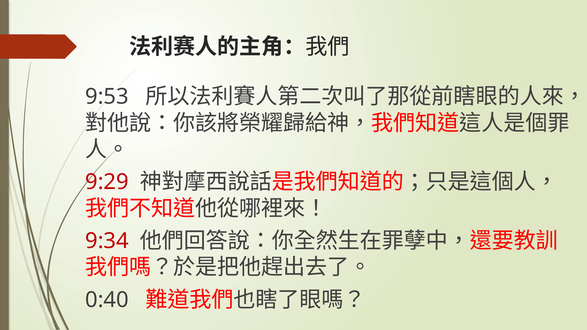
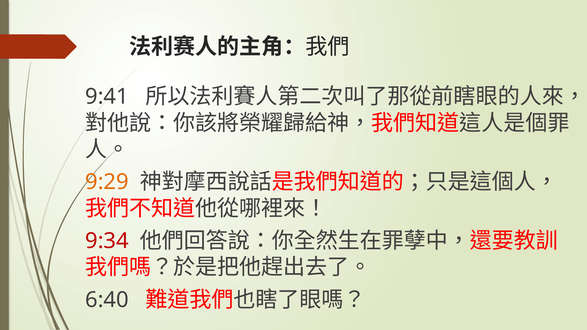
9:53: 9:53 -> 9:41
9:29 colour: red -> orange
0:40: 0:40 -> 6:40
